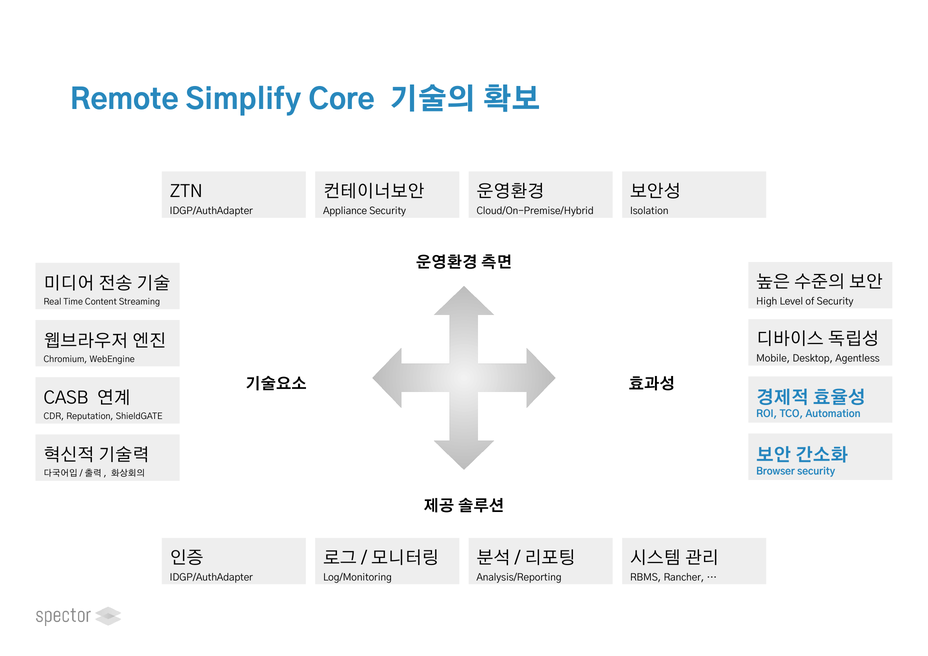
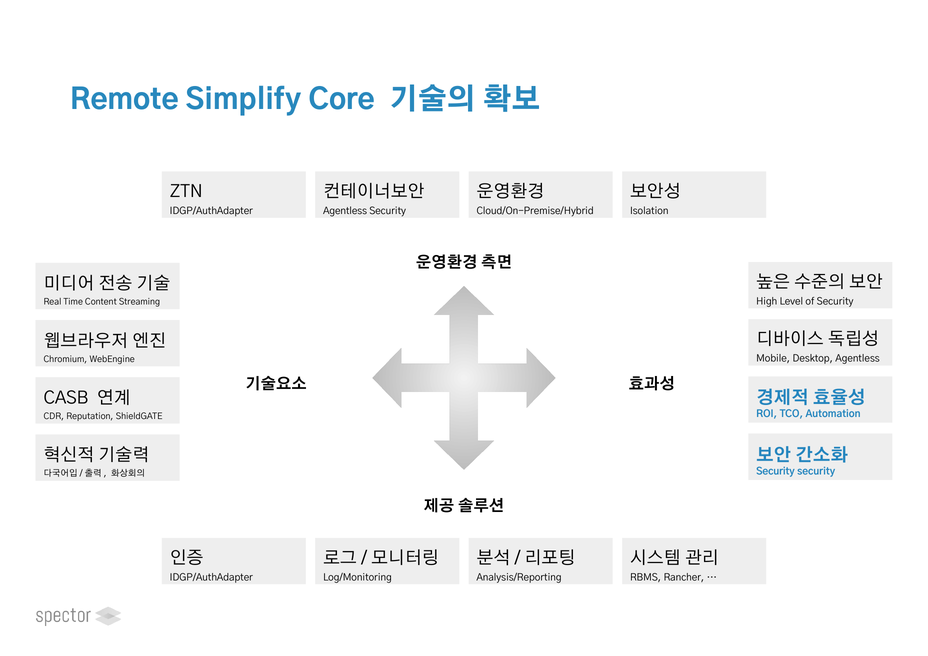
Appliance at (345, 211): Appliance -> Agentless
Browser at (775, 471): Browser -> Security
